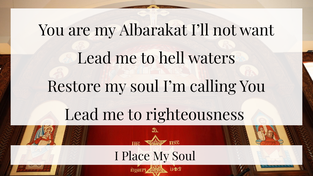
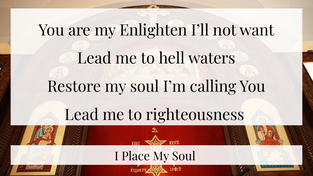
Albarakat: Albarakat -> Enlighten
